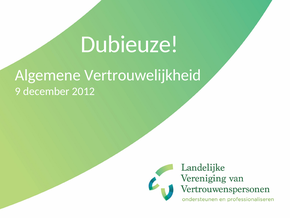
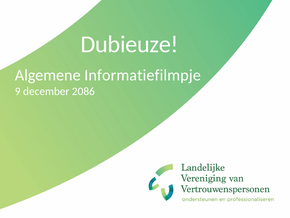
Vertrouwelijkheid: Vertrouwelijkheid -> Informatiefilmpje
2012: 2012 -> 2086
